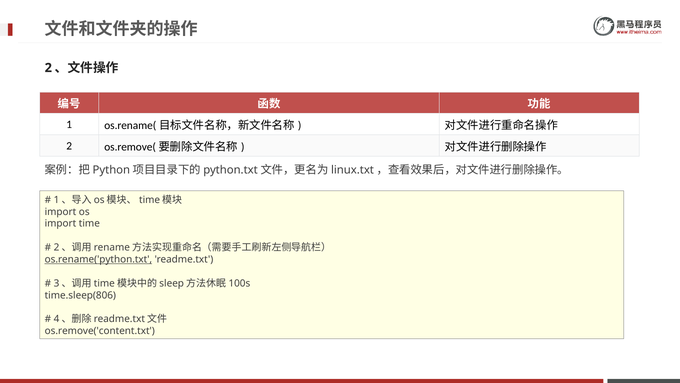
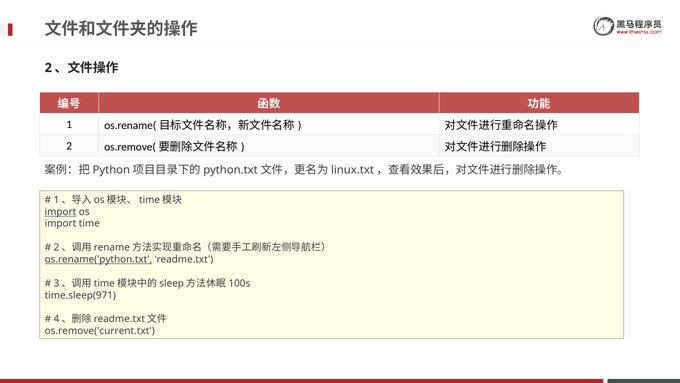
import at (60, 212) underline: none -> present
time.sleep(806: time.sleep(806 -> time.sleep(971
os.remove('content.txt: os.remove('content.txt -> os.remove('current.txt
